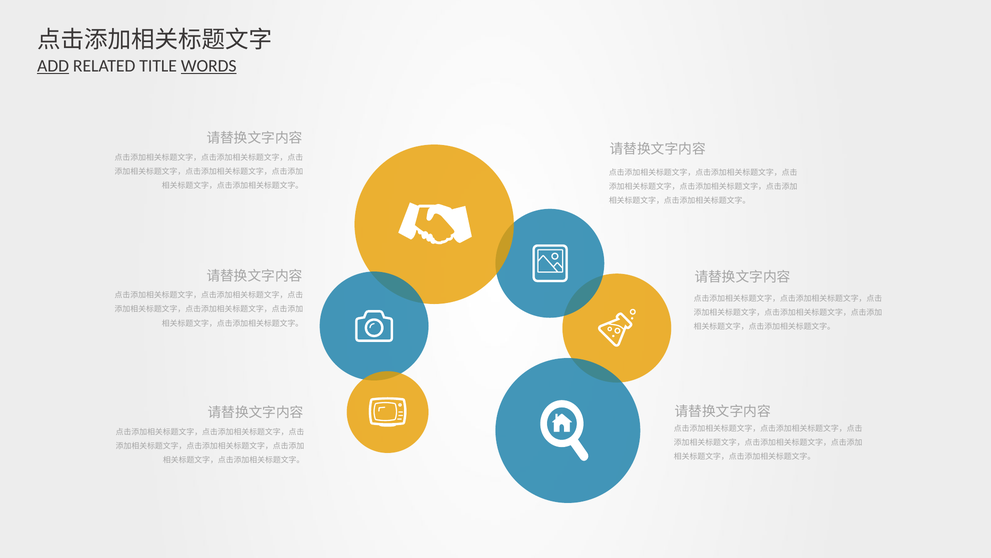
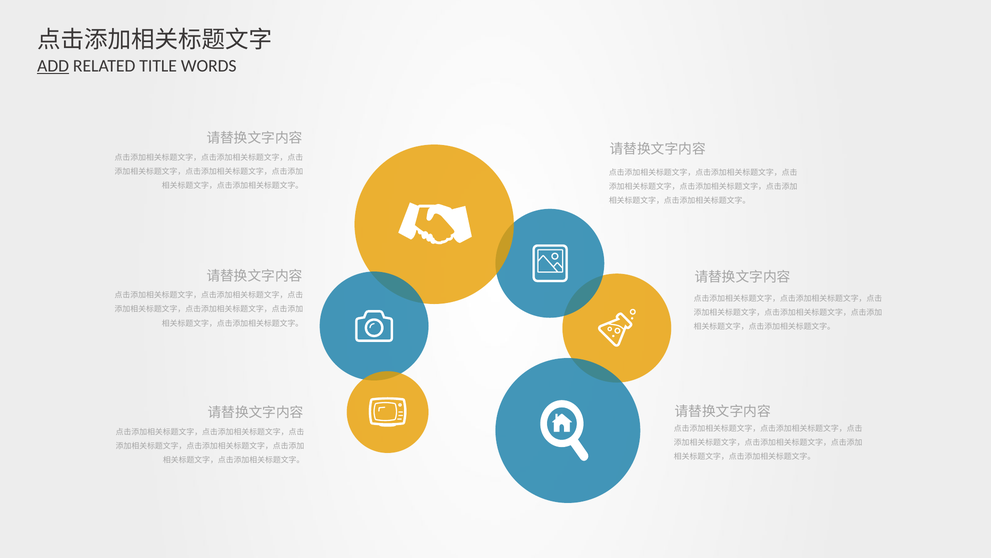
WORDS underline: present -> none
